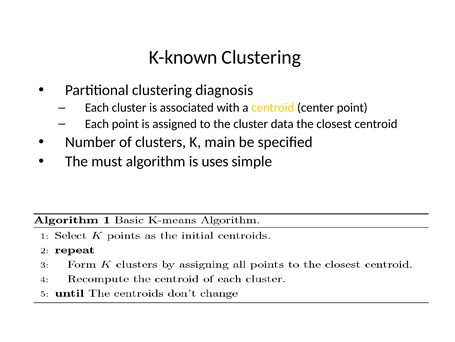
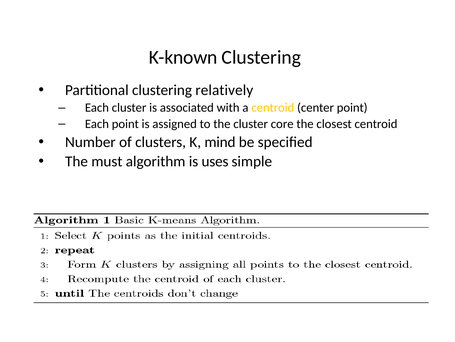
diagnosis: diagnosis -> relatively
data: data -> core
main: main -> mind
